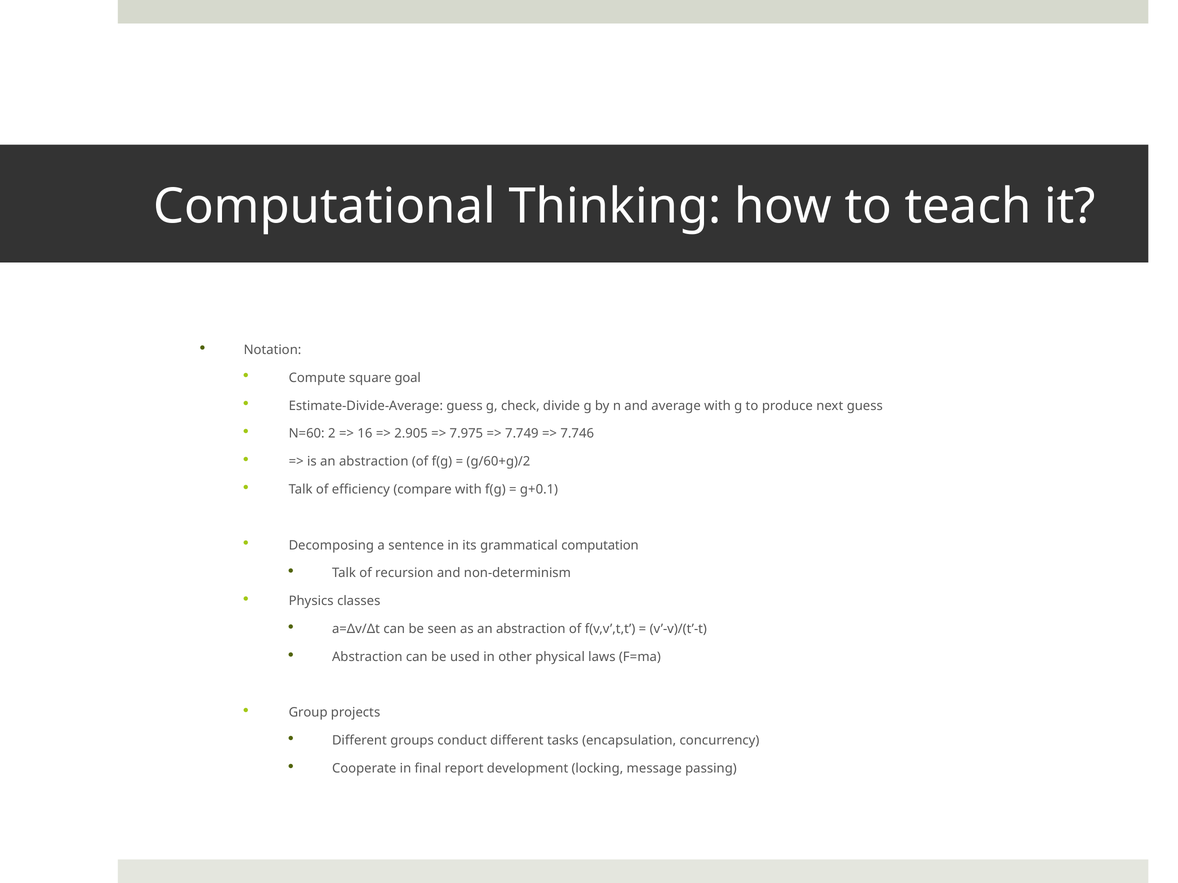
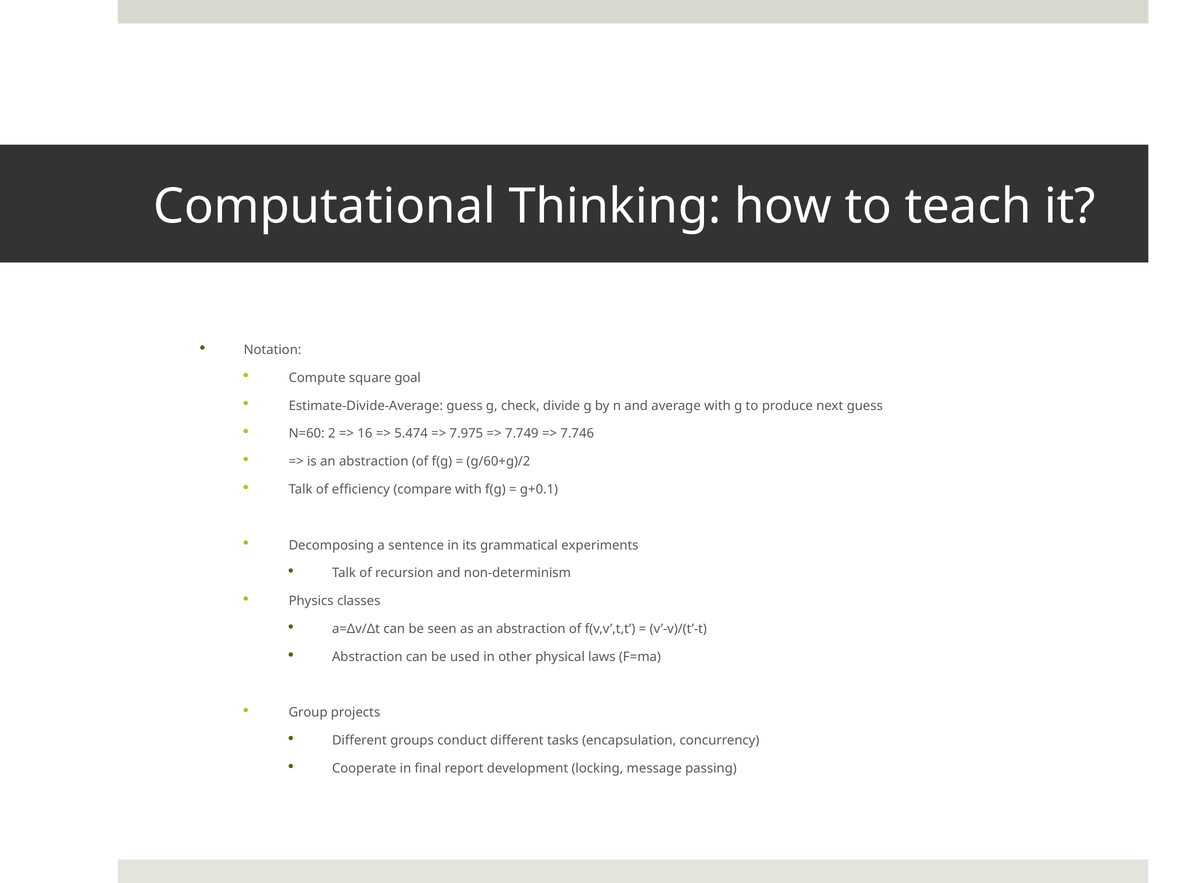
2.905: 2.905 -> 5.474
computation: computation -> experiments
